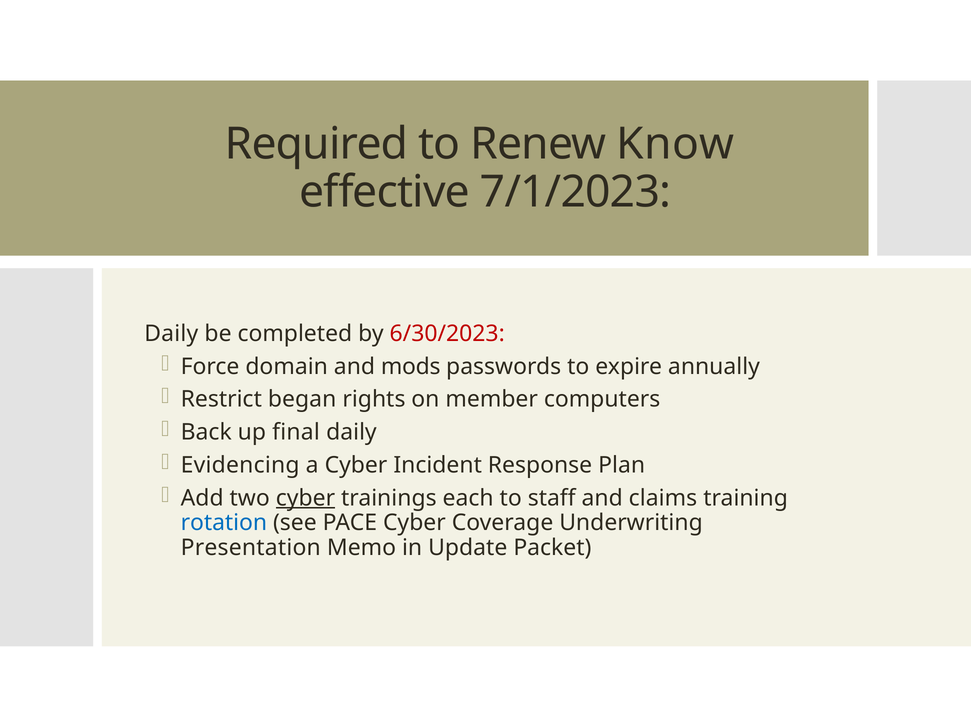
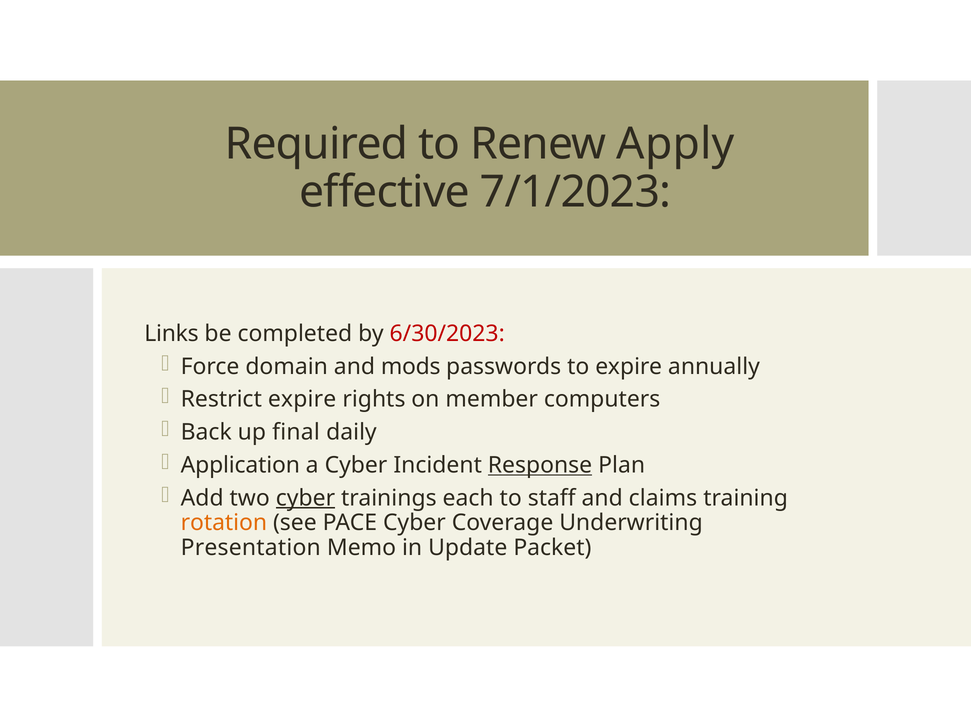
Know: Know -> Apply
Daily at (171, 334): Daily -> Links
Restrict began: began -> expire
Evidencing: Evidencing -> Application
Response underline: none -> present
rotation colour: blue -> orange
